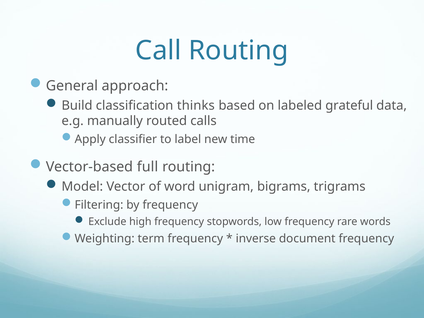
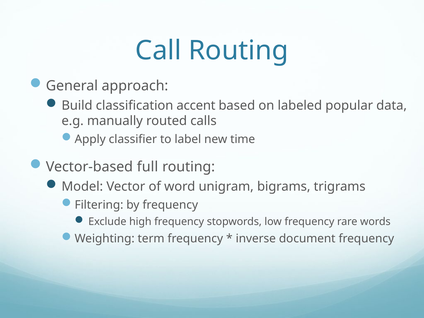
thinks: thinks -> accent
grateful: grateful -> popular
